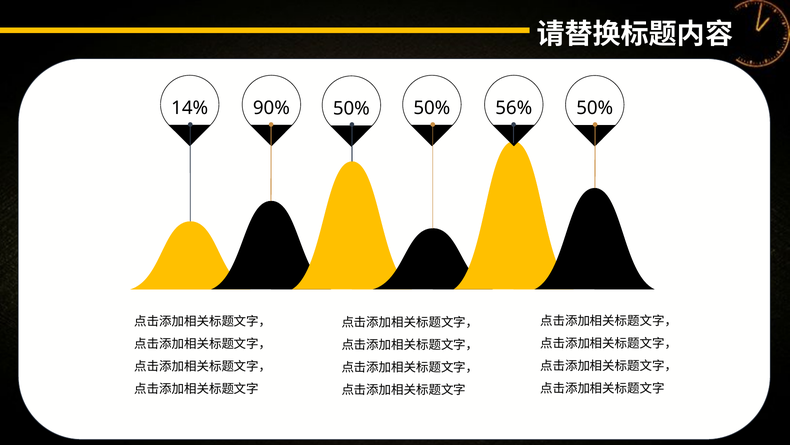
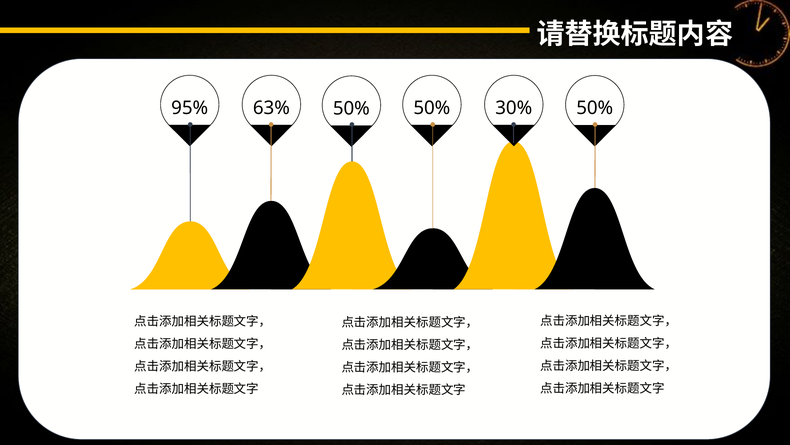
14%: 14% -> 95%
90%: 90% -> 63%
56%: 56% -> 30%
